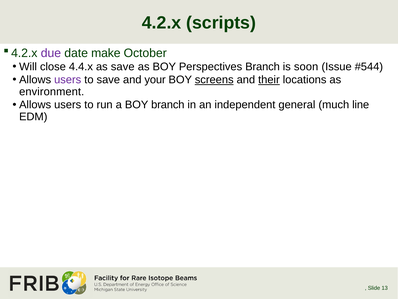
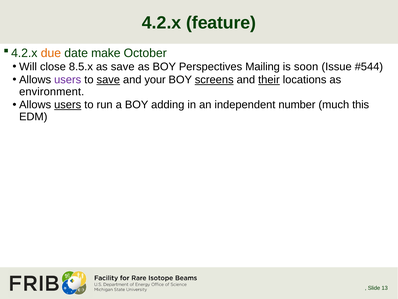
scripts: scripts -> feature
due colour: purple -> orange
4.4.x: 4.4.x -> 8.5.x
Perspectives Branch: Branch -> Mailing
save at (108, 80) underline: none -> present
users at (68, 105) underline: none -> present
BOY branch: branch -> adding
general: general -> number
line: line -> this
